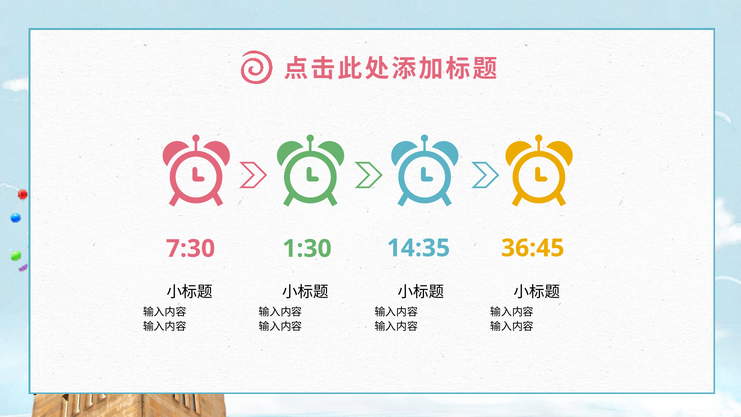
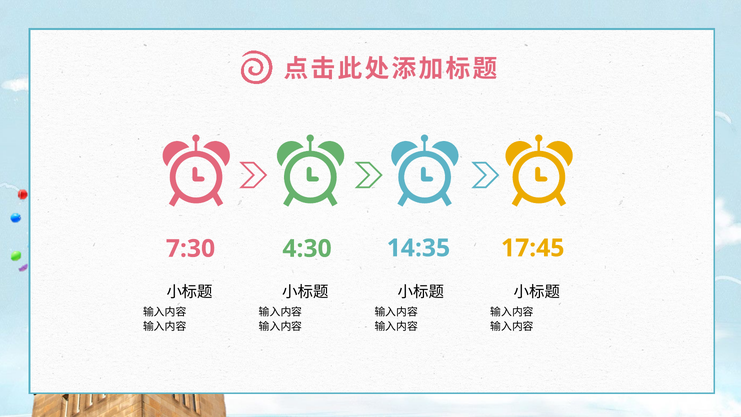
1:30: 1:30 -> 4:30
36:45: 36:45 -> 17:45
